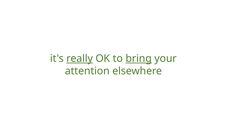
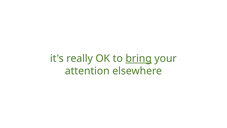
really underline: present -> none
